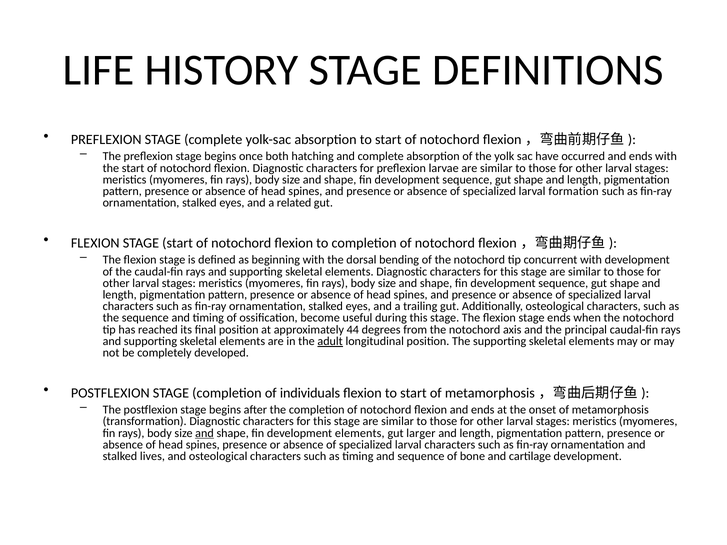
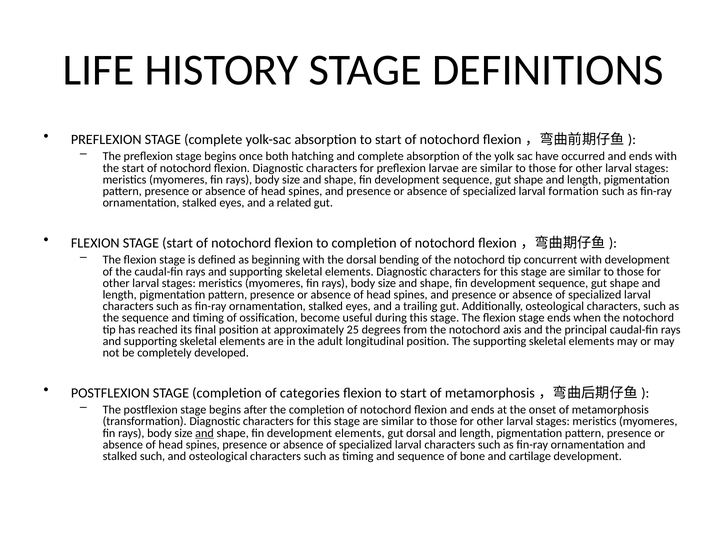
44: 44 -> 25
adult underline: present -> none
individuals: individuals -> categories
gut larger: larger -> dorsal
stalked lives: lives -> such
